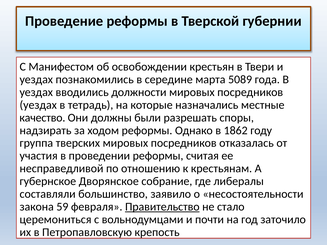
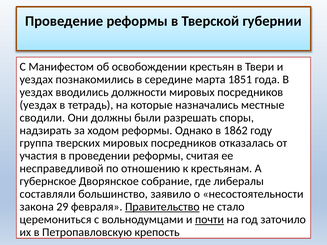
5089: 5089 -> 1851
качество: качество -> сводили
59: 59 -> 29
почти underline: none -> present
